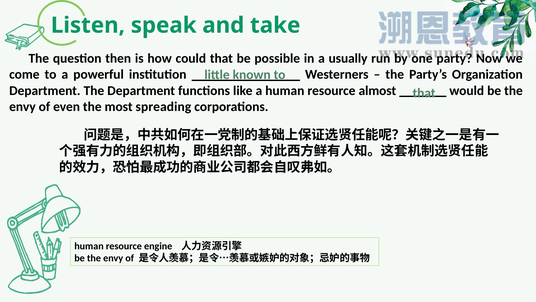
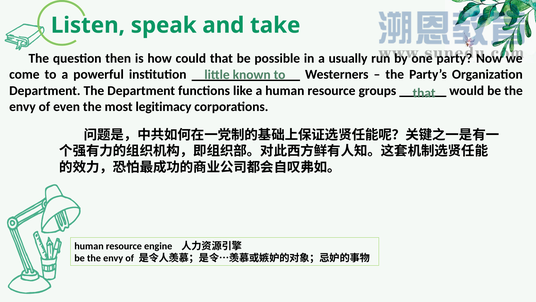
almost: almost -> groups
spreading: spreading -> legitimacy
